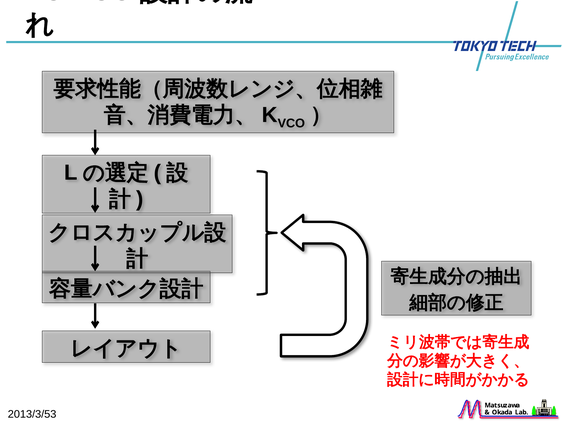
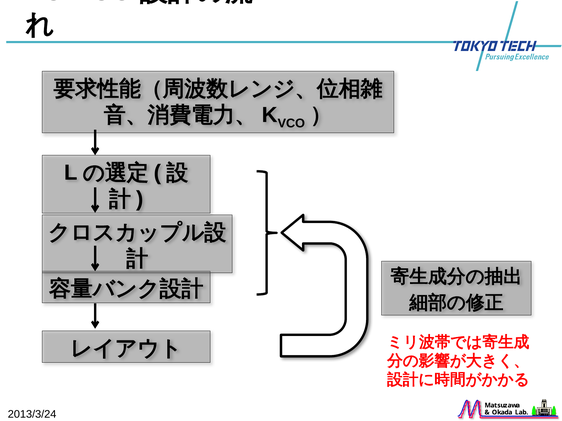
2013/3/53: 2013/3/53 -> 2013/3/24
